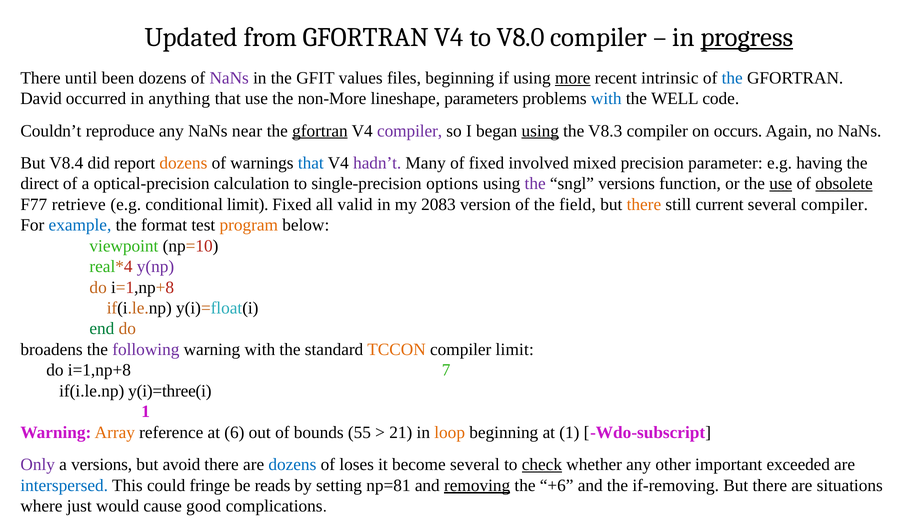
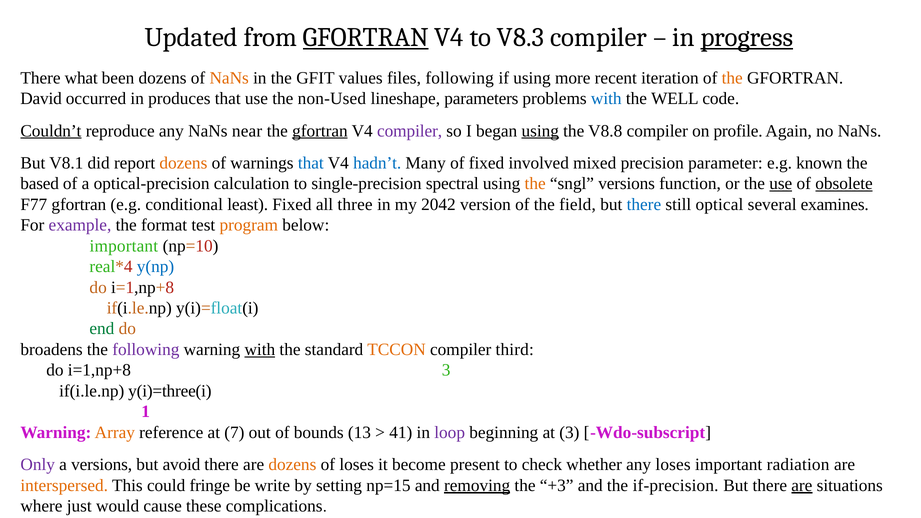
GFORTRAN at (366, 37) underline: none -> present
V8.0: V8.0 -> V8.3
until: until -> what
NaNs at (229, 78) colour: purple -> orange
files beginning: beginning -> following
more underline: present -> none
intrinsic: intrinsic -> iteration
the at (732, 78) colour: blue -> orange
anything: anything -> produces
non-More: non-More -> non-Used
Couldn’t underline: none -> present
V8.3: V8.3 -> V8.8
occurs: occurs -> profile
V8.4: V8.4 -> V8.1
hadn’t colour: purple -> blue
having: having -> known
direct: direct -> based
options: options -> spectral
the at (535, 184) colour: purple -> orange
F77 retrieve: retrieve -> gfortran
conditional limit: limit -> least
valid: valid -> three
2083: 2083 -> 2042
there at (644, 204) colour: orange -> blue
current: current -> optical
several compiler: compiler -> examines
example colour: blue -> purple
viewpoint at (124, 246): viewpoint -> important
y(np colour: purple -> blue
with at (260, 350) underline: none -> present
compiler limit: limit -> third
i=1,np+8 7: 7 -> 3
6: 6 -> 7
55: 55 -> 13
21: 21 -> 41
loop colour: orange -> purple
at 1: 1 -> 3
dozens at (292, 465) colour: blue -> orange
become several: several -> present
check underline: present -> none
any other: other -> loses
exceeded: exceeded -> radiation
interspersed colour: blue -> orange
reads: reads -> write
np=81: np=81 -> np=15
+6: +6 -> +3
if-removing: if-removing -> if-precision
are at (802, 485) underline: none -> present
good: good -> these
